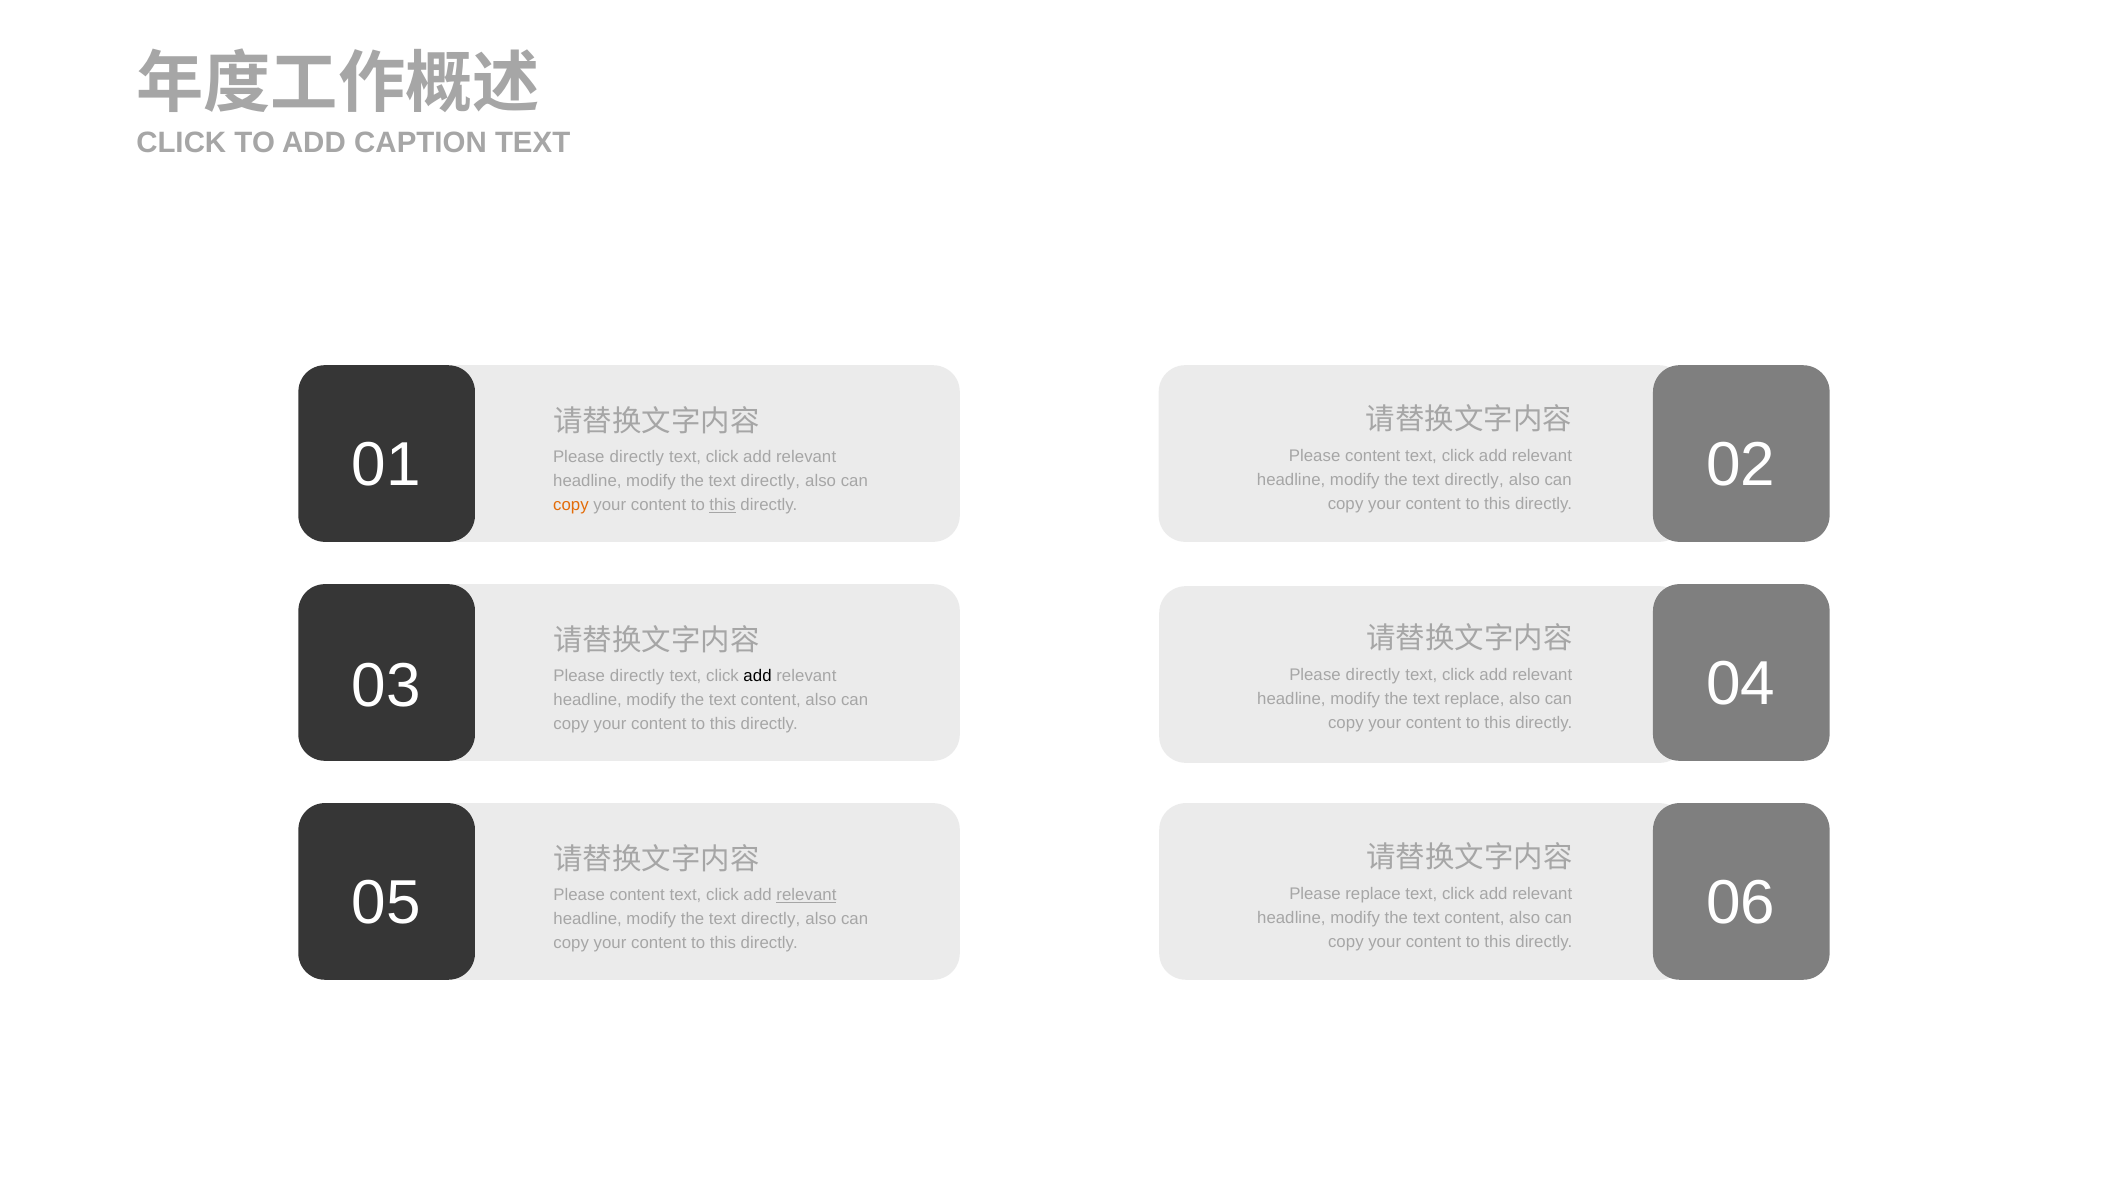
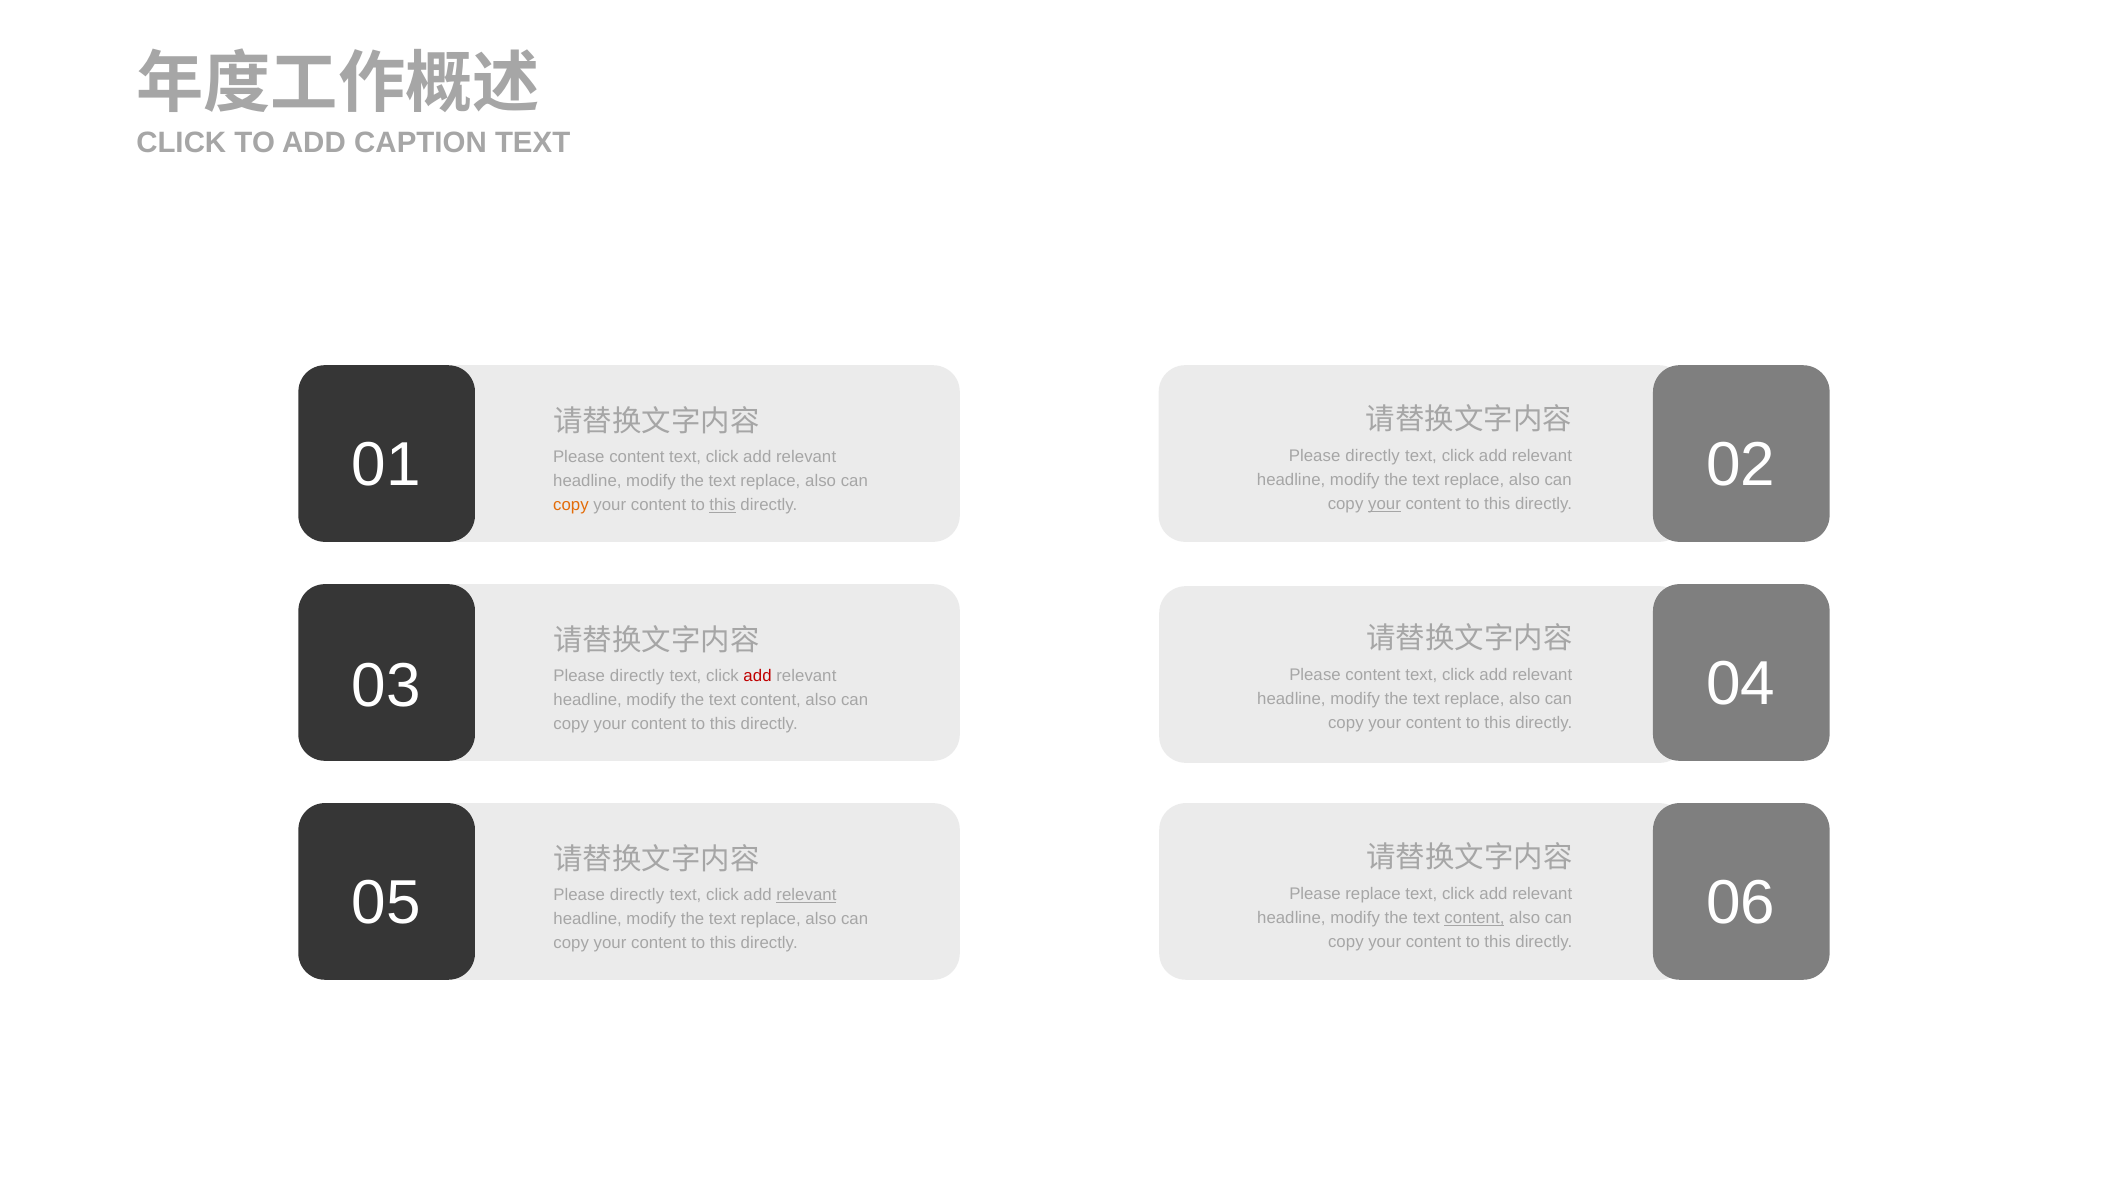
content at (1373, 456): content -> directly
directly at (637, 457): directly -> content
directly at (1474, 480): directly -> replace
directly at (770, 481): directly -> replace
your at (1384, 504) underline: none -> present
directly at (1373, 675): directly -> content
add at (758, 676) colour: black -> red
content at (637, 895): content -> directly
content at (1474, 918) underline: none -> present
directly at (771, 919): directly -> replace
